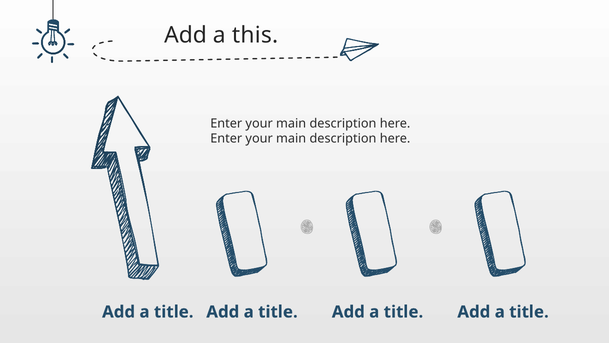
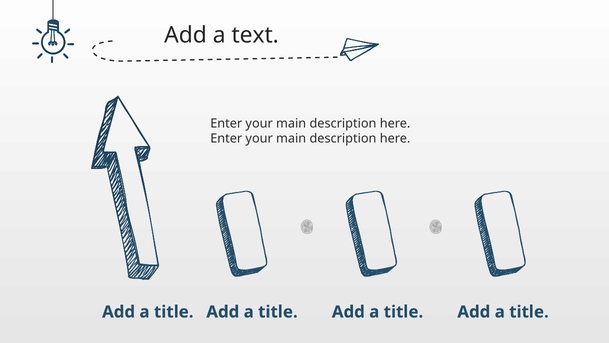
this: this -> text
